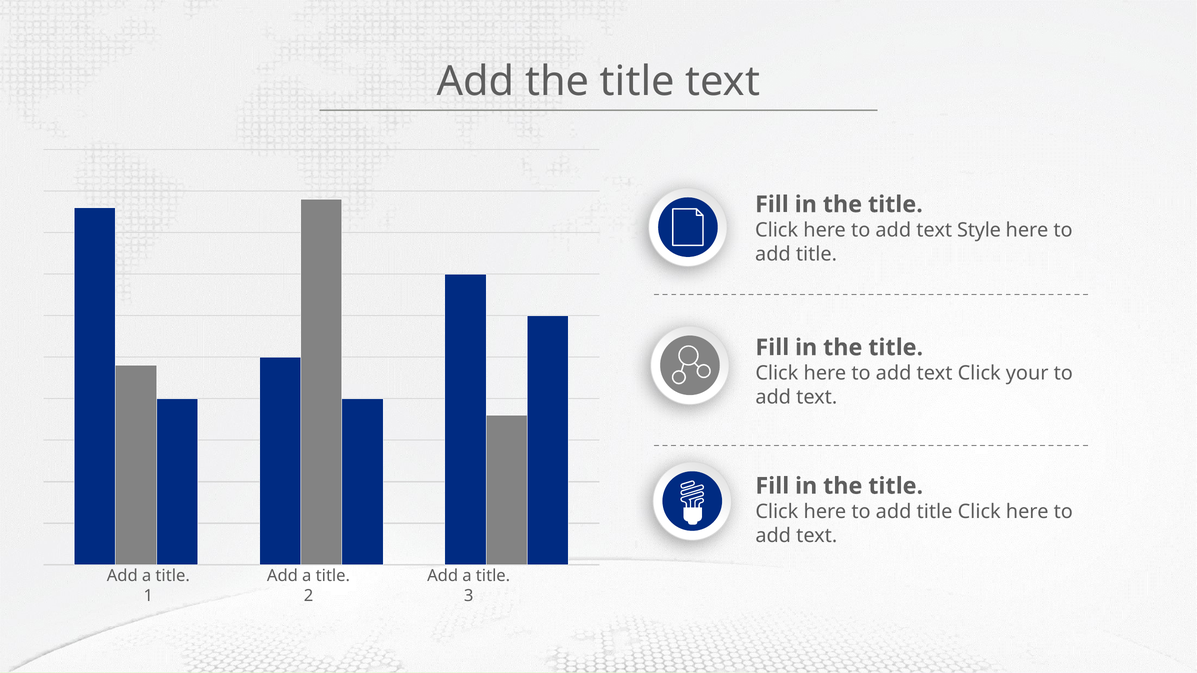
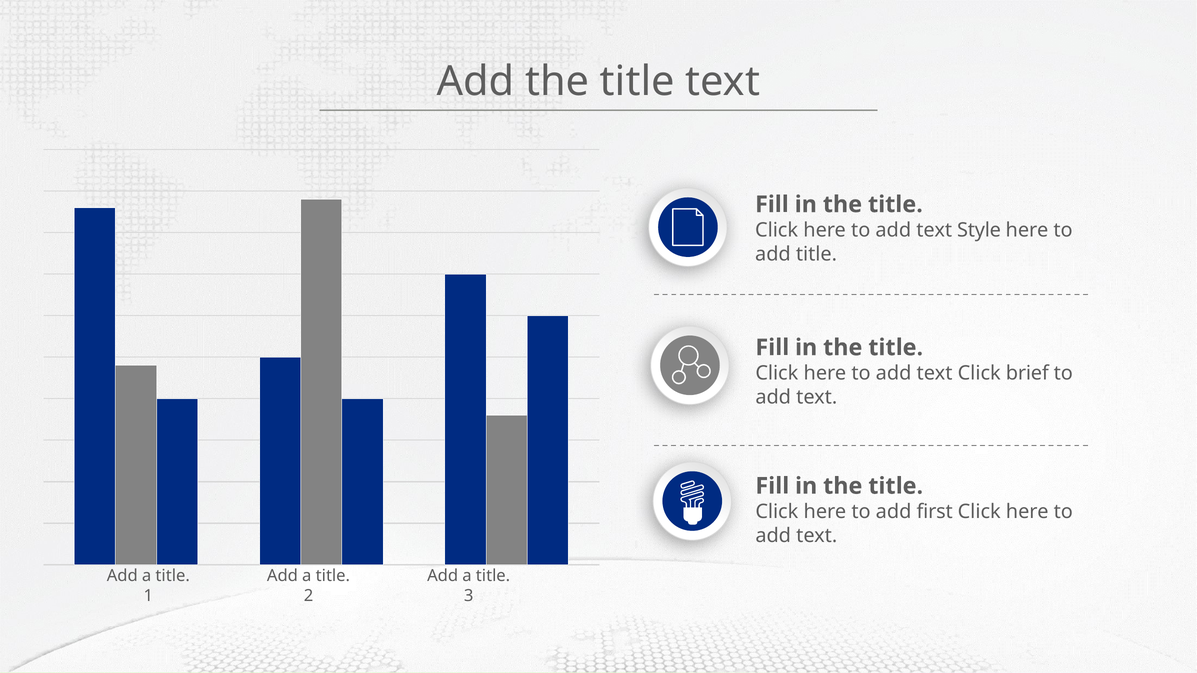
your: your -> brief
title at (935, 512): title -> first
